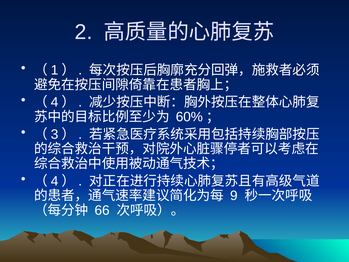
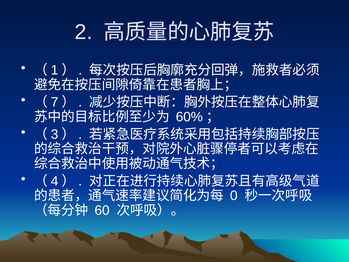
4 at (55, 102): 4 -> 7
9: 9 -> 0
66: 66 -> 60
